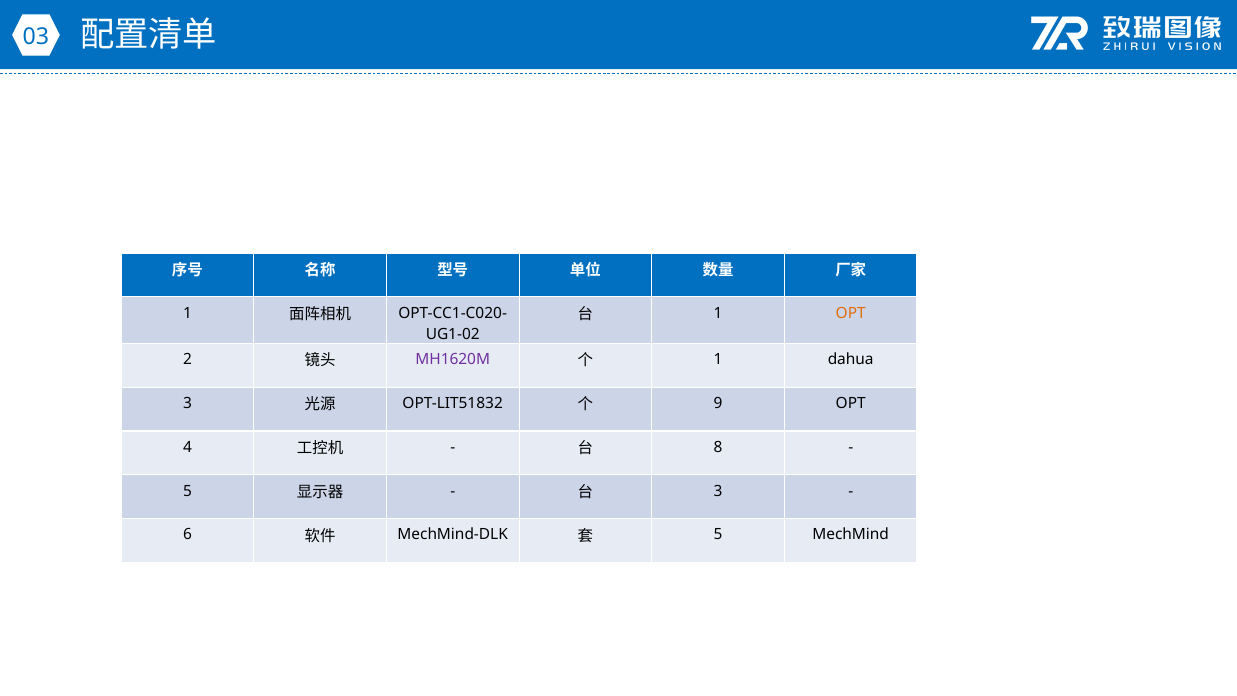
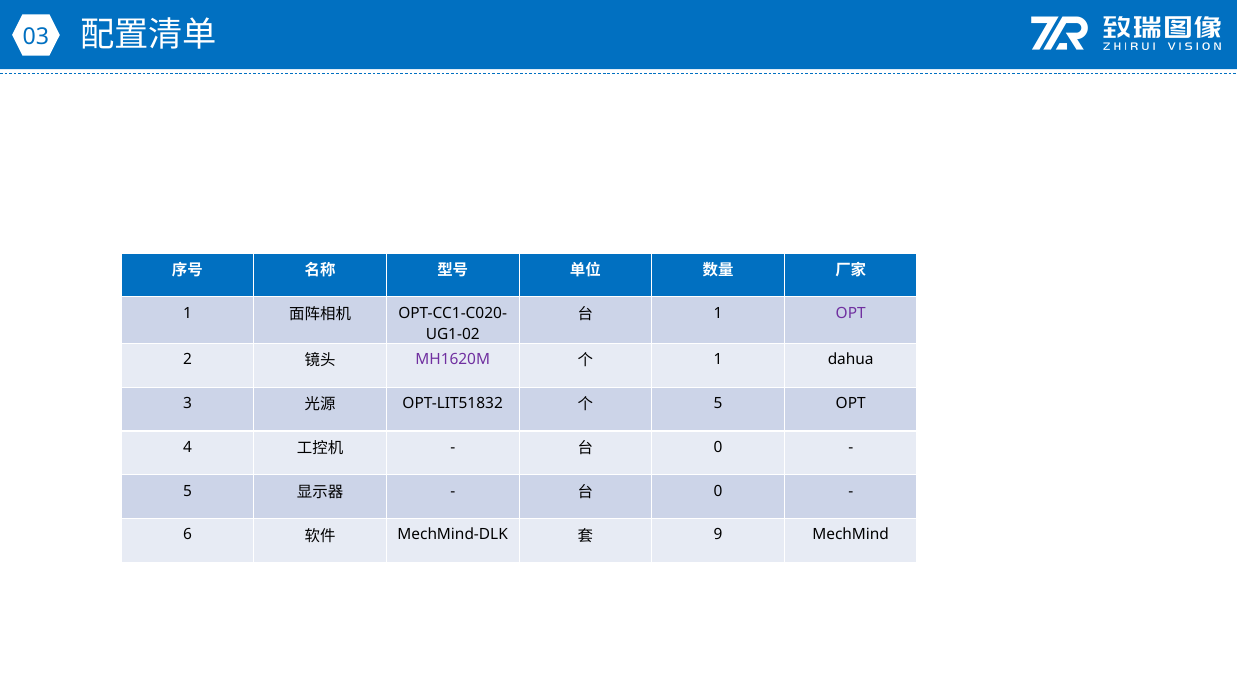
OPT at (851, 313) colour: orange -> purple
9 at (718, 403): 9 -> 5
8 at (718, 447): 8 -> 0
3 at (718, 491): 3 -> 0
5 at (718, 535): 5 -> 9
